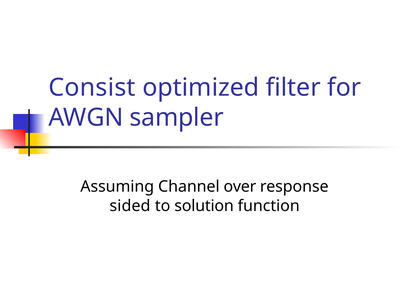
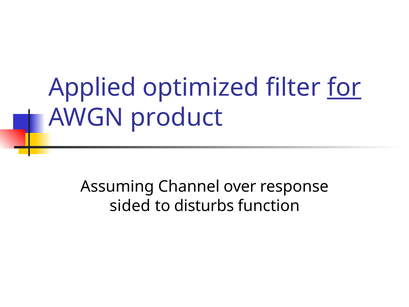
Consist: Consist -> Applied
for underline: none -> present
sampler: sampler -> product
solution: solution -> disturbs
